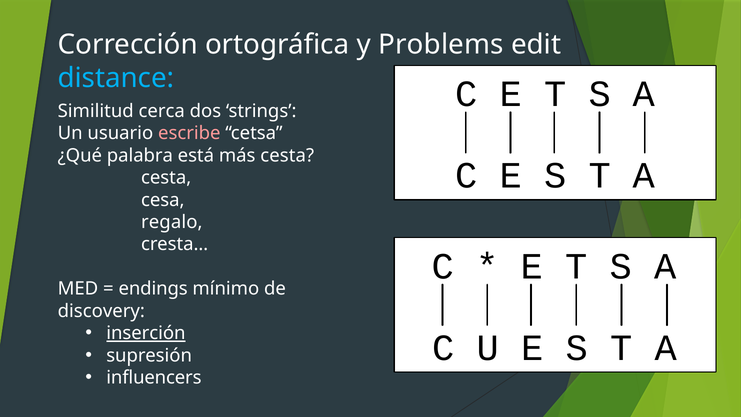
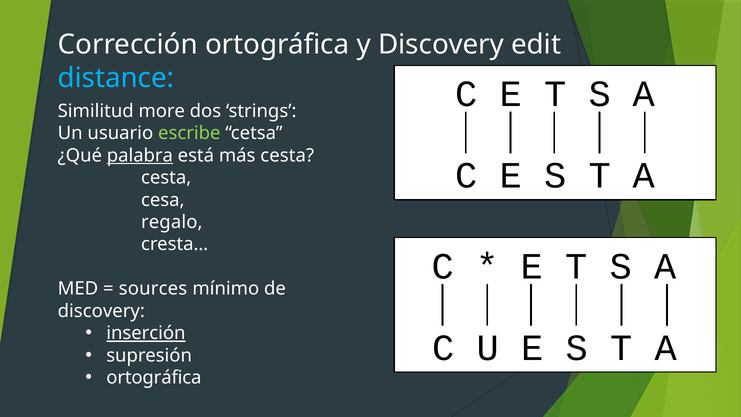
y Problems: Problems -> Discovery
cerca: cerca -> more
escribe colour: pink -> light green
palabra underline: none -> present
endings: endings -> sources
influencers at (154, 378): influencers -> ortográfica
